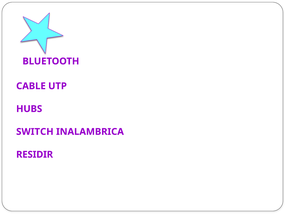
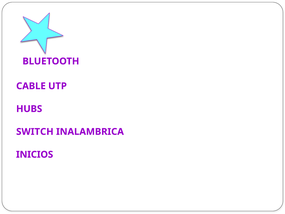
RESIDIR: RESIDIR -> INICIOS
